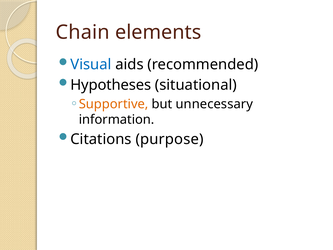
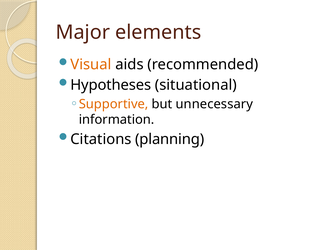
Chain: Chain -> Major
Visual colour: blue -> orange
purpose: purpose -> planning
